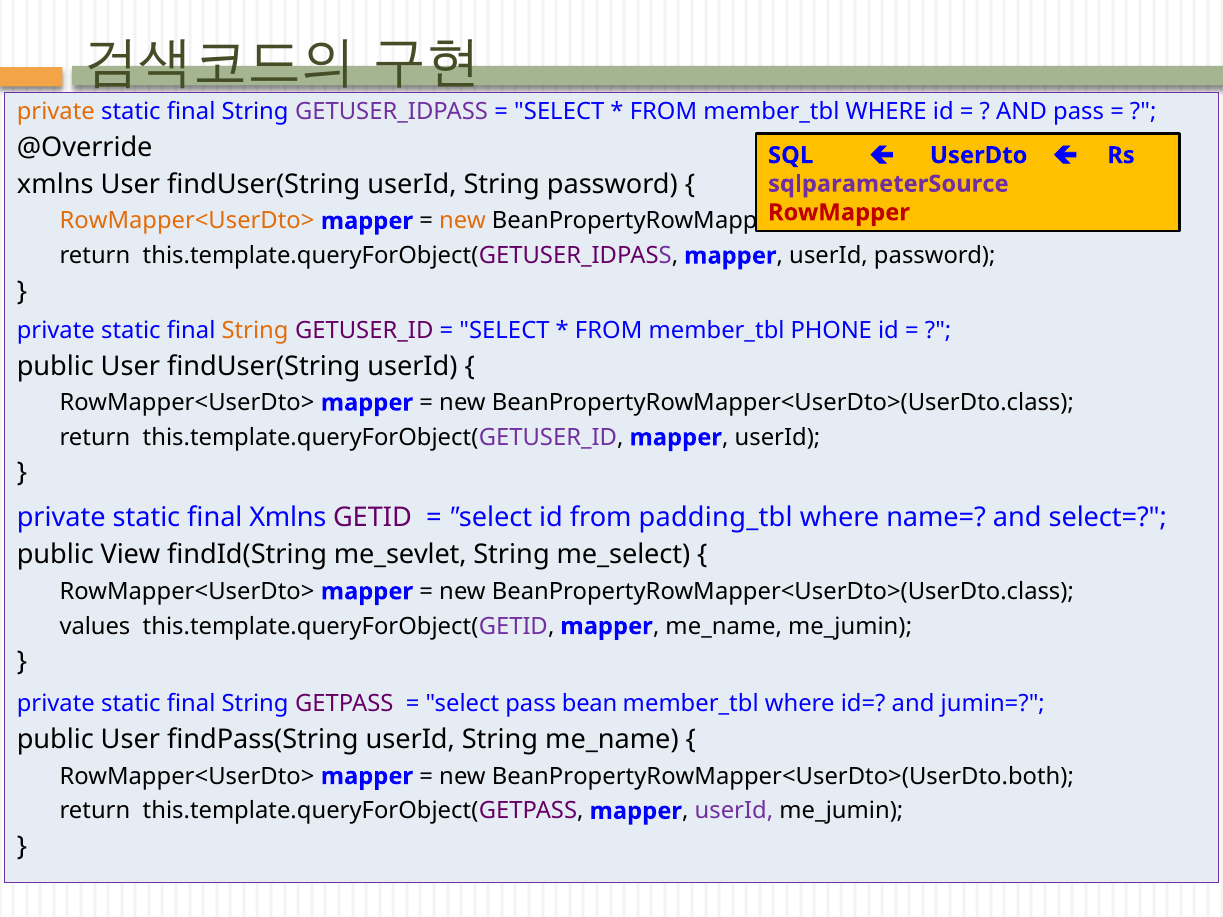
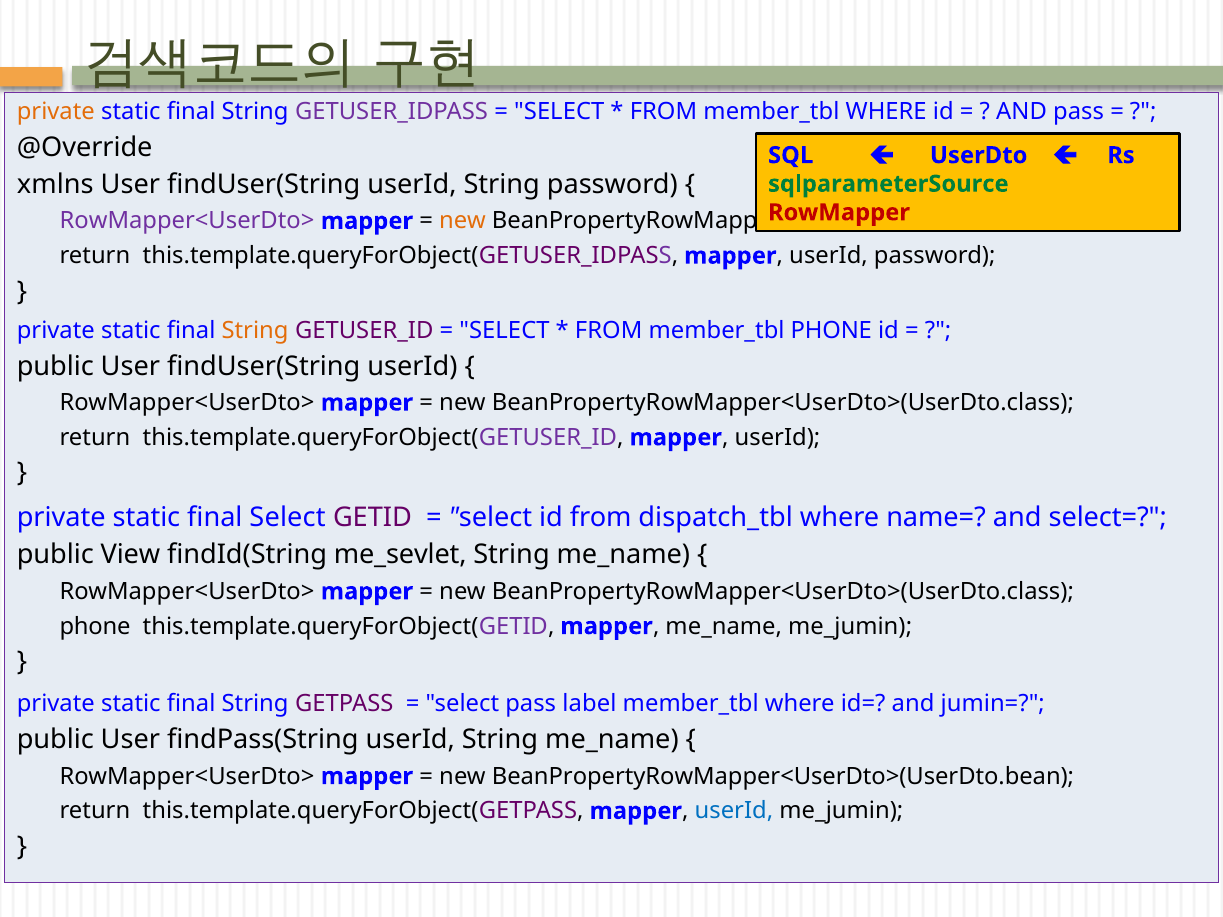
sqlparameterSource colour: purple -> green
RowMapper<UserDto> at (187, 221) colour: orange -> purple
final Xmlns: Xmlns -> Select
padding_tbl: padding_tbl -> dispatch_tbl
me_select at (623, 555): me_select -> me_name
values at (95, 626): values -> phone
bean: bean -> label
BeanPropertyRowMapper<UserDto>(UserDto.both: BeanPropertyRowMapper<UserDto>(UserDto.both -> BeanPropertyRowMapper<UserDto>(UserDto.bean
userId at (734, 811) colour: purple -> blue
